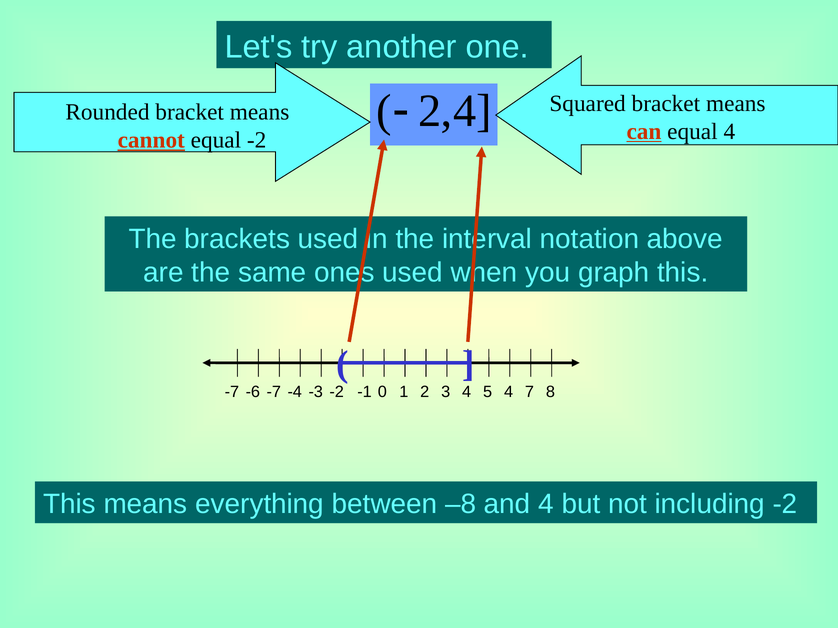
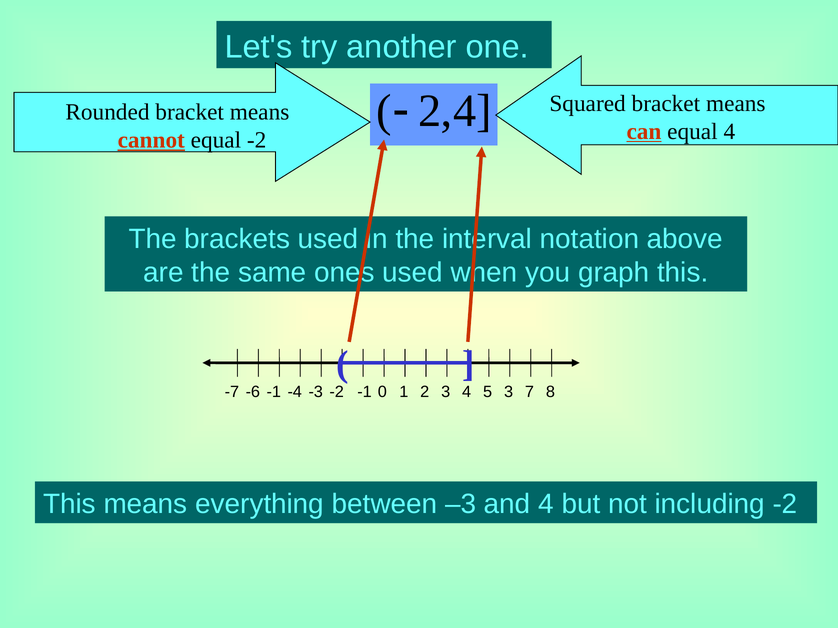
-6 -7: -7 -> -1
4 4: 4 -> 3
–8: –8 -> –3
